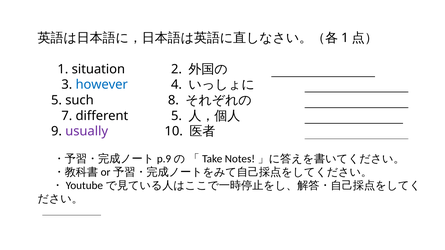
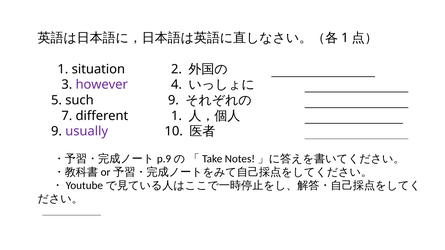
however colour: blue -> purple
such 8: 8 -> 9
different 5: 5 -> 1
